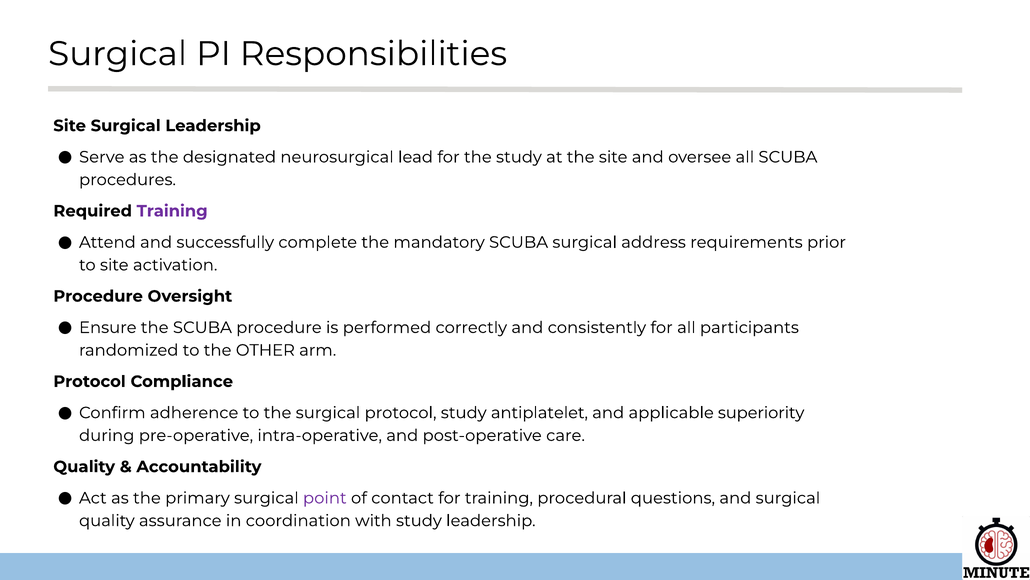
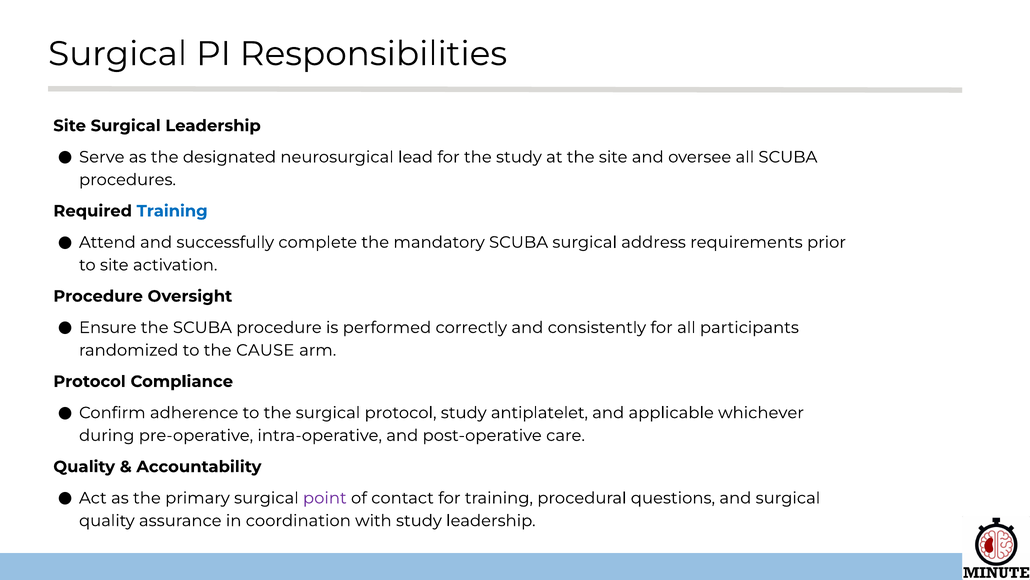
Training at (172, 211) colour: purple -> blue
OTHER: OTHER -> CAUSE
superiority: superiority -> whichever
